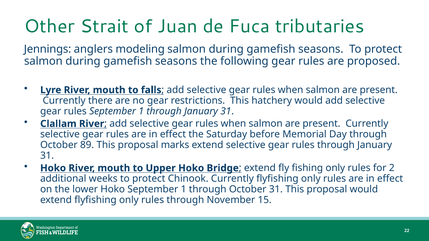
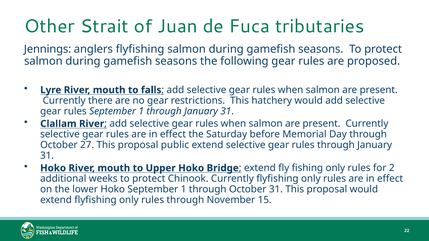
anglers modeling: modeling -> flyfishing
89: 89 -> 27
marks: marks -> public
